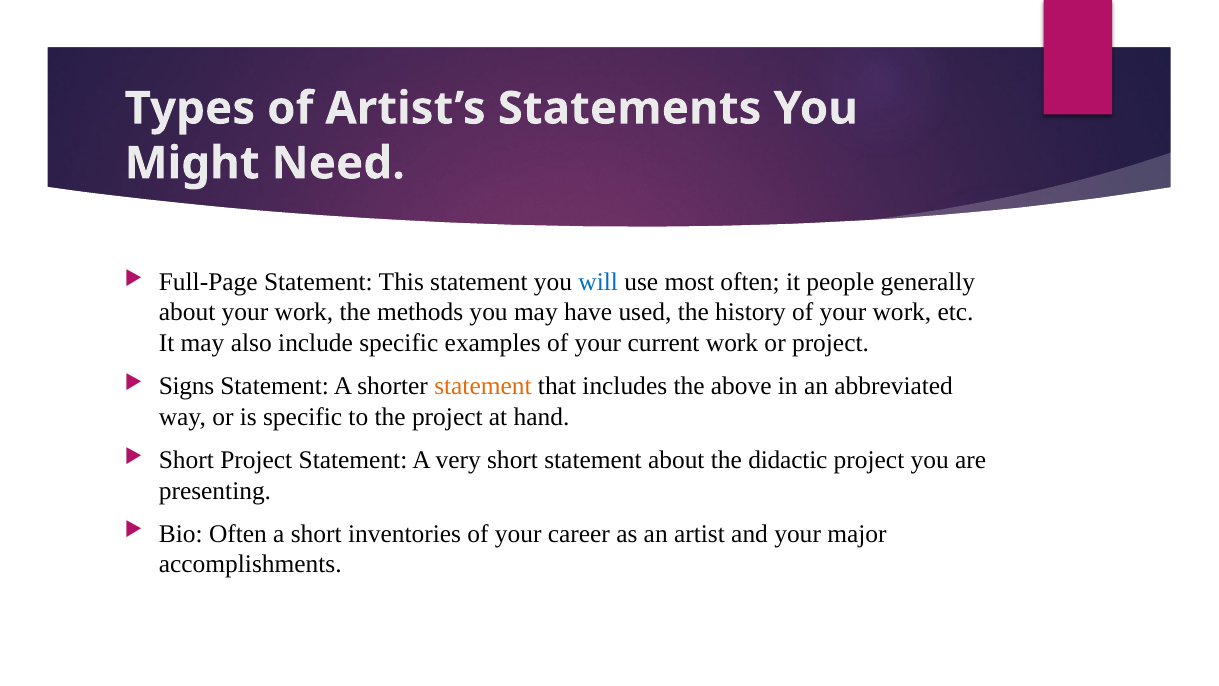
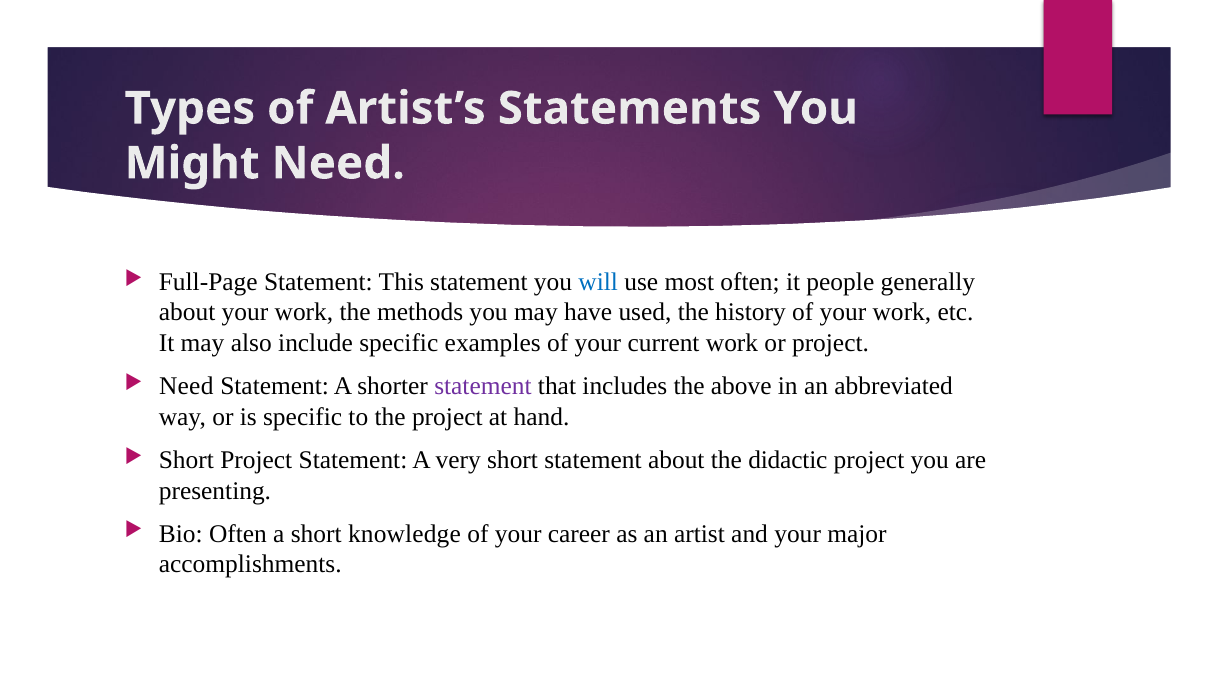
Signs at (187, 386): Signs -> Need
statement at (483, 386) colour: orange -> purple
inventories: inventories -> knowledge
